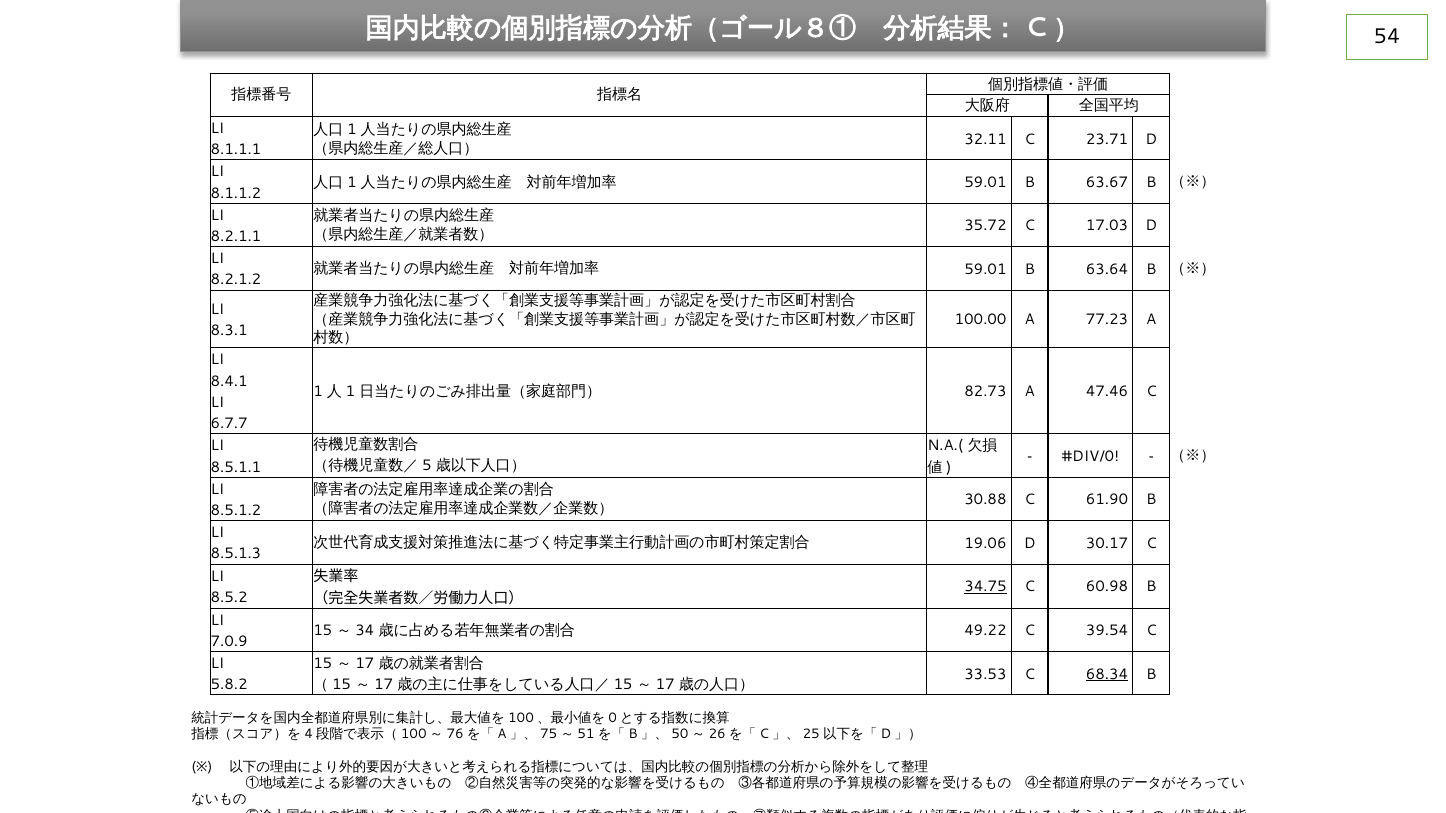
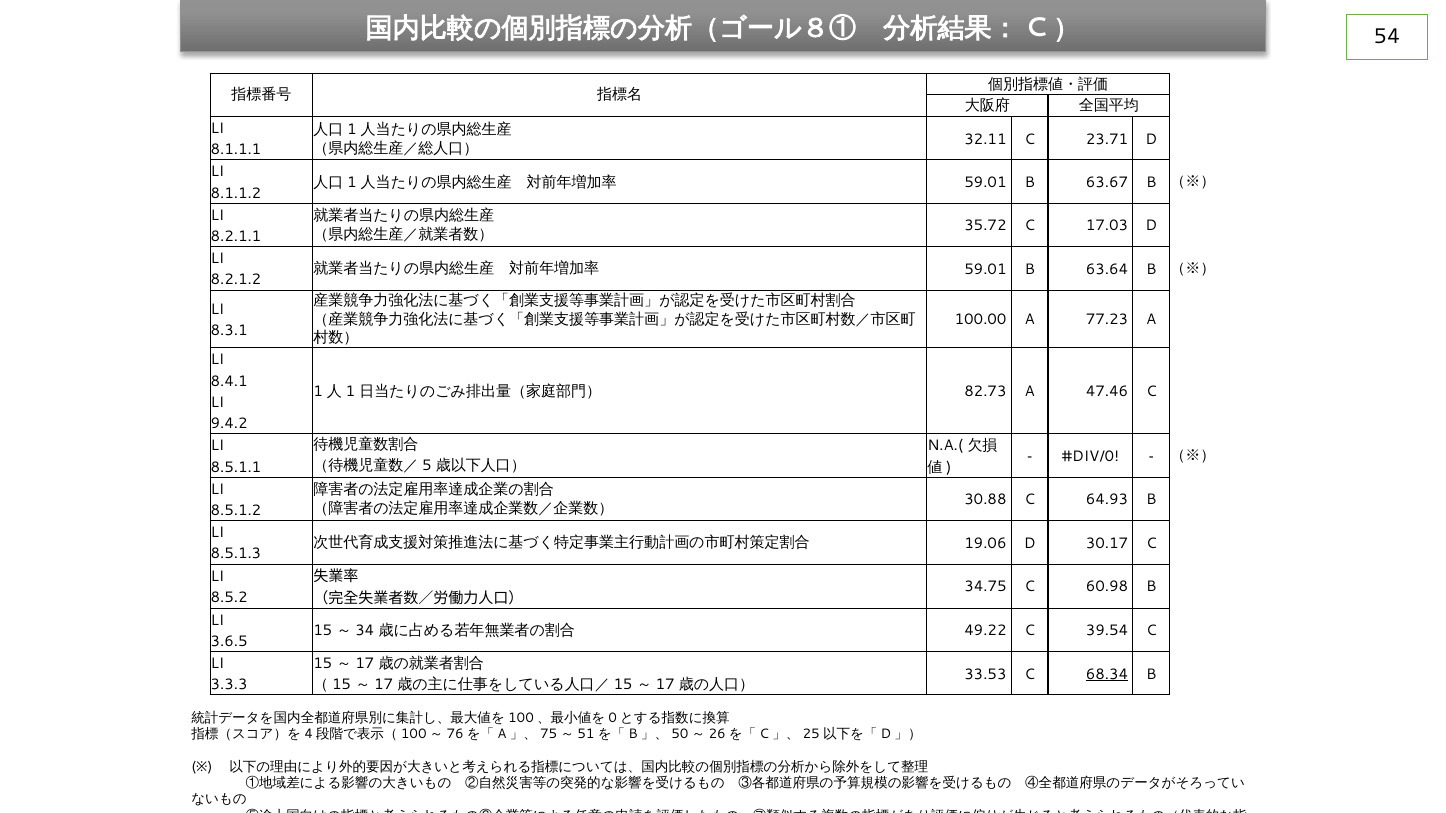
6.7.7: 6.7.7 -> 9.4.2
61.90: 61.90 -> 64.93
34.75 underline: present -> none
7.0.9: 7.0.9 -> 3.6.5
5.8.2: 5.8.2 -> 3.3.3
